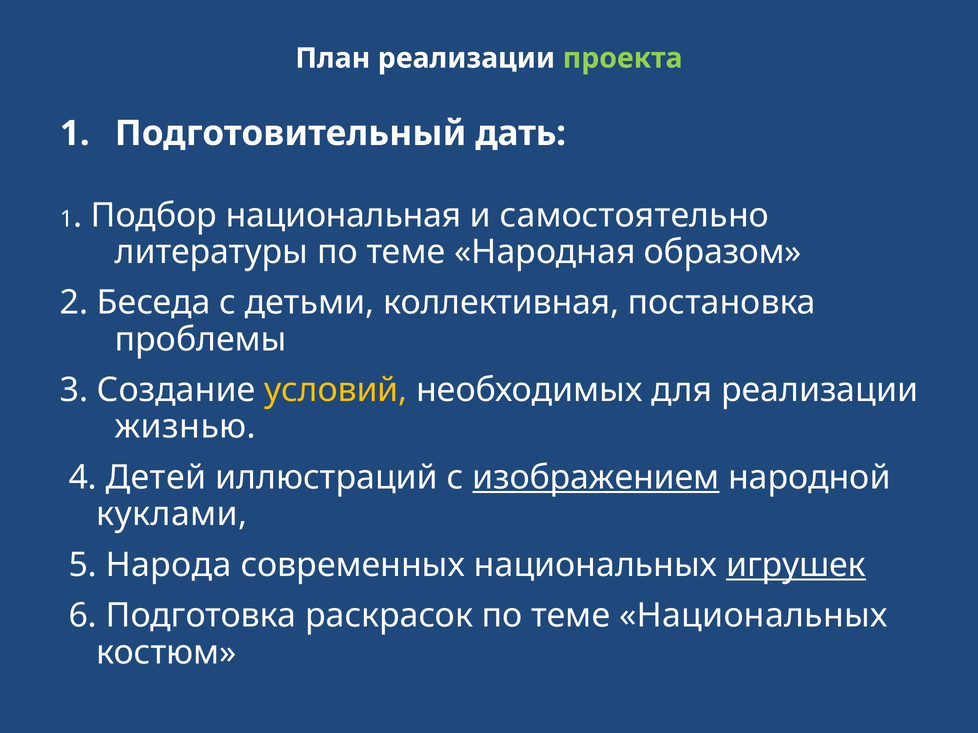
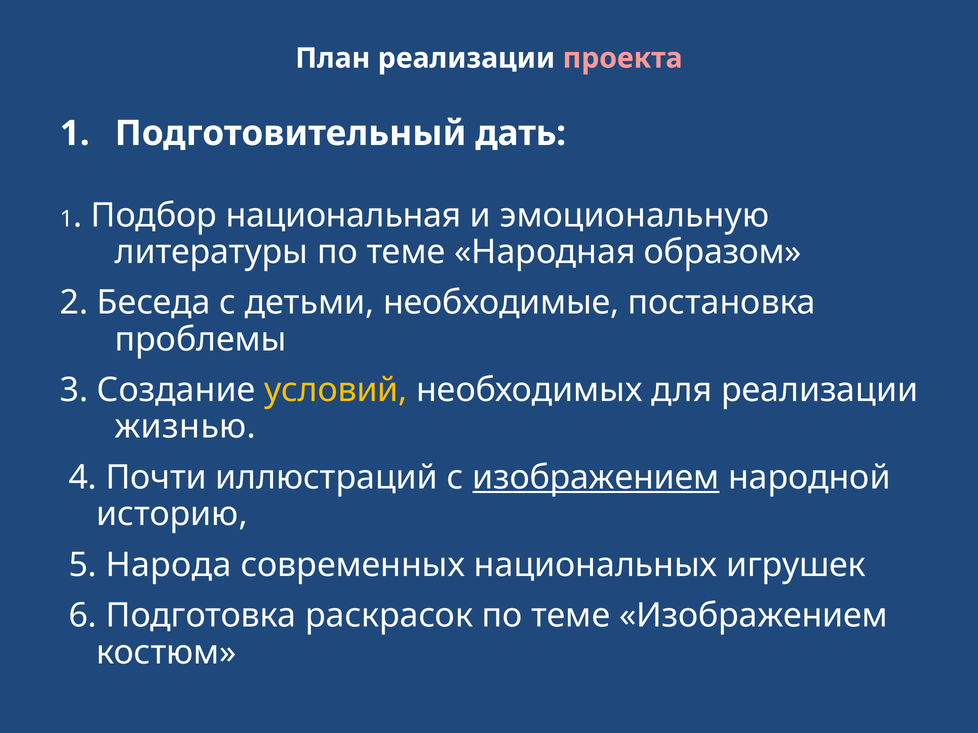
проекта colour: light green -> pink
самостоятельно: самостоятельно -> эмоциональную
коллективная: коллективная -> необходимые
Детей: Детей -> Почти
куклами: куклами -> историю
игрушек underline: present -> none
теме Национальных: Национальных -> Изображением
